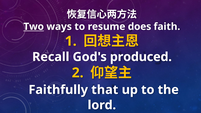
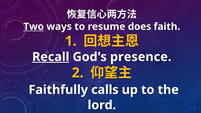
Recall underline: none -> present
produced: produced -> presence
that: that -> calls
